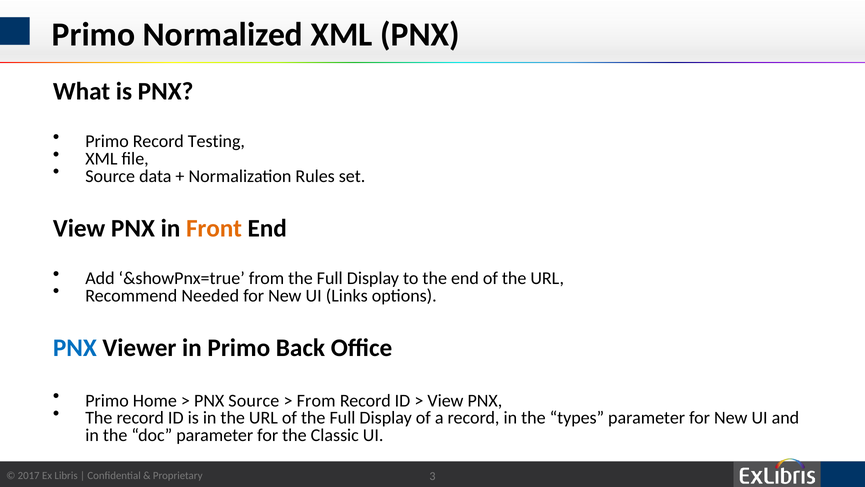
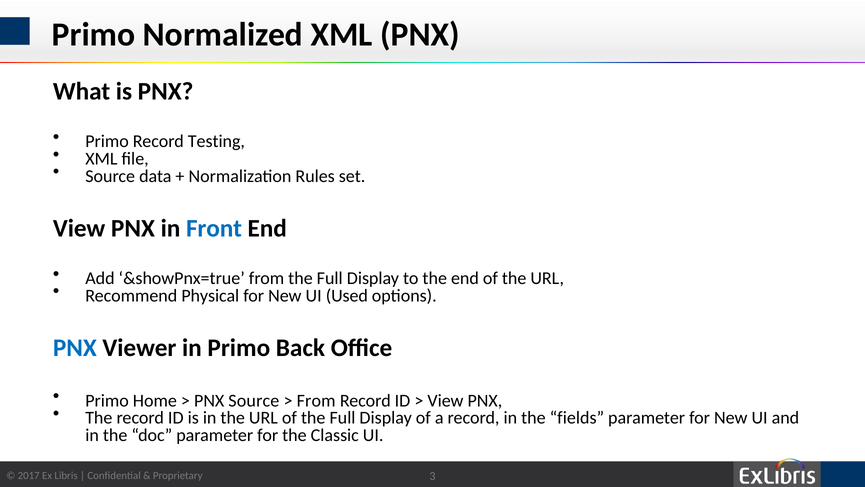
Front colour: orange -> blue
Needed: Needed -> Physical
Links: Links -> Used
types: types -> fields
